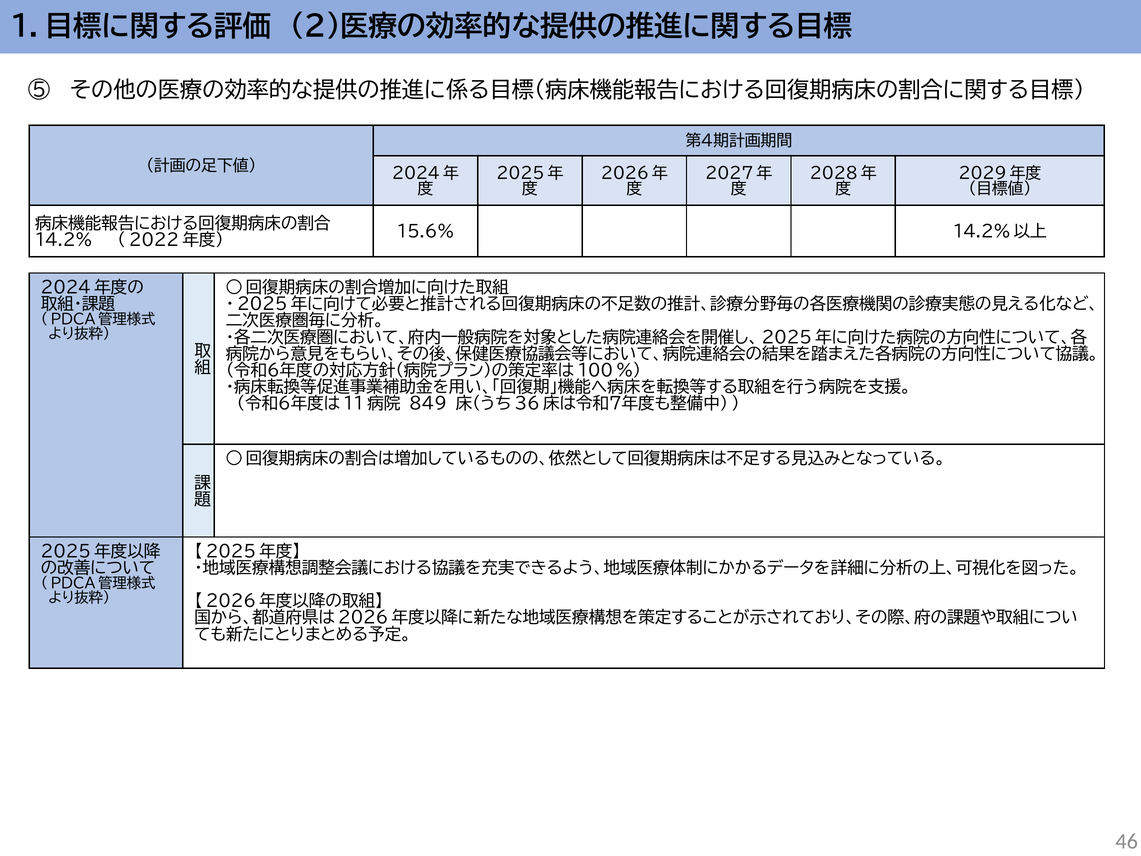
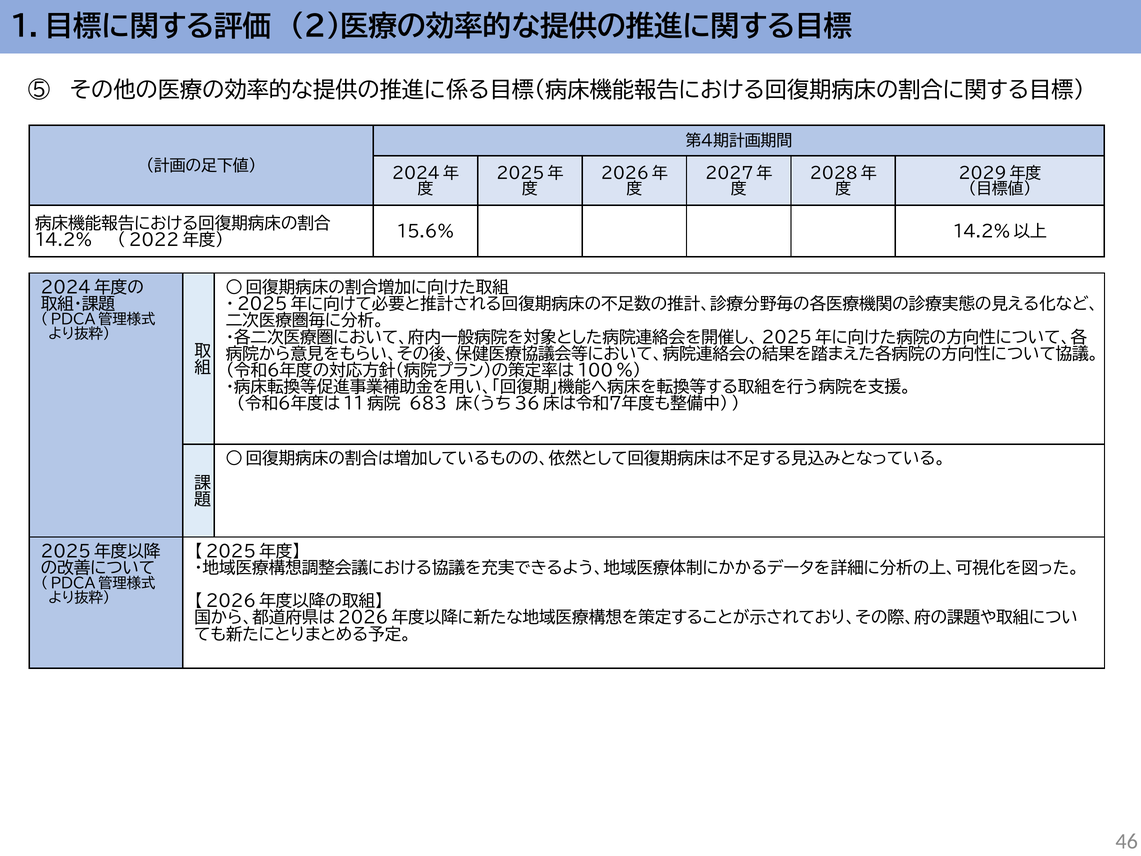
849: 849 -> 683
